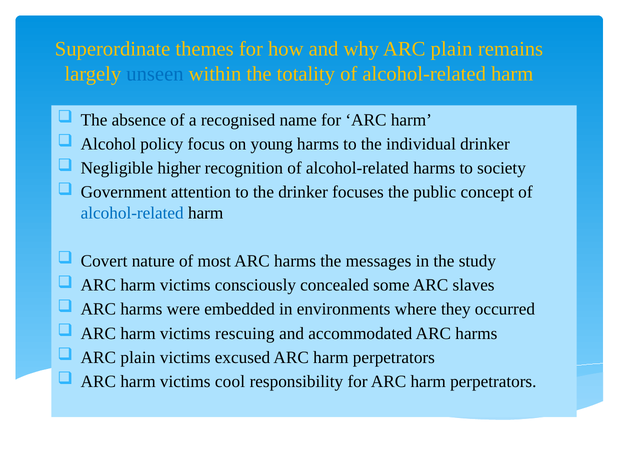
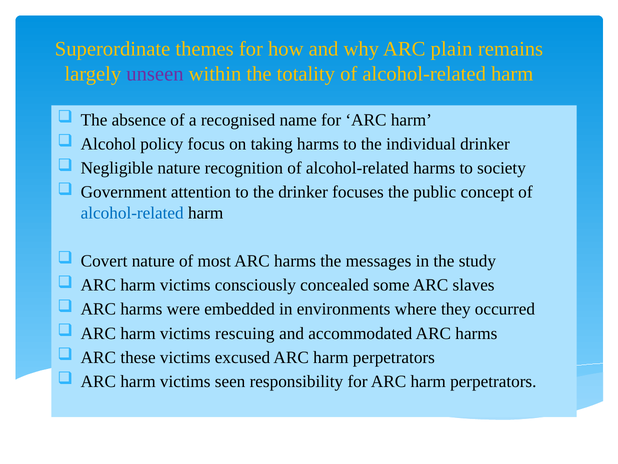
unseen colour: blue -> purple
young: young -> taking
Negligible higher: higher -> nature
plain at (138, 357): plain -> these
cool: cool -> seen
